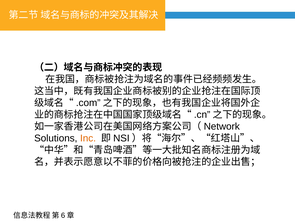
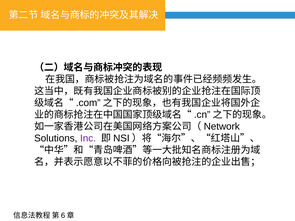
Inc colour: orange -> purple
